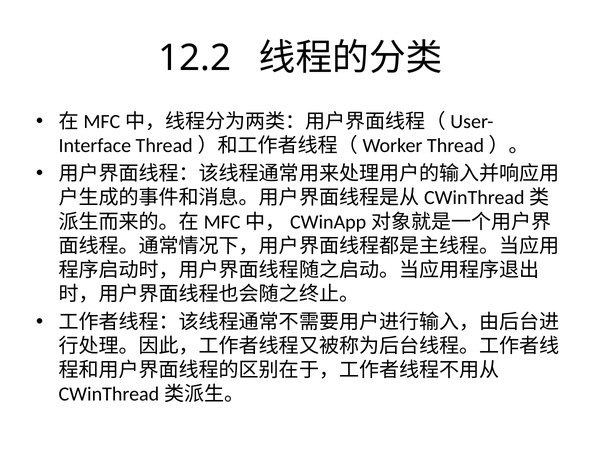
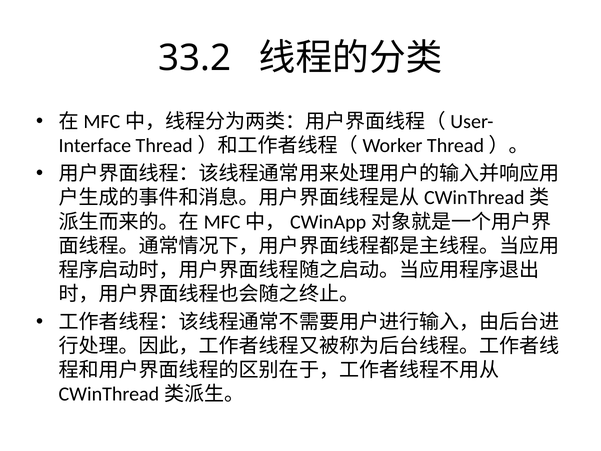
12.2: 12.2 -> 33.2
